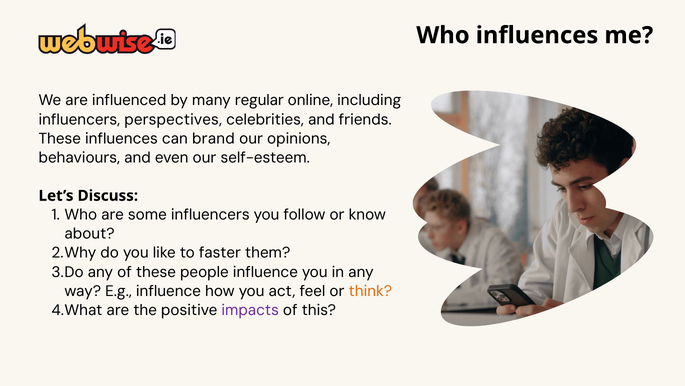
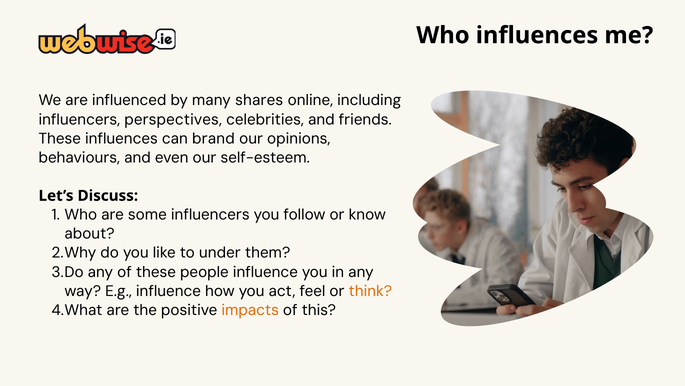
regular: regular -> shares
faster: faster -> under
impacts colour: purple -> orange
